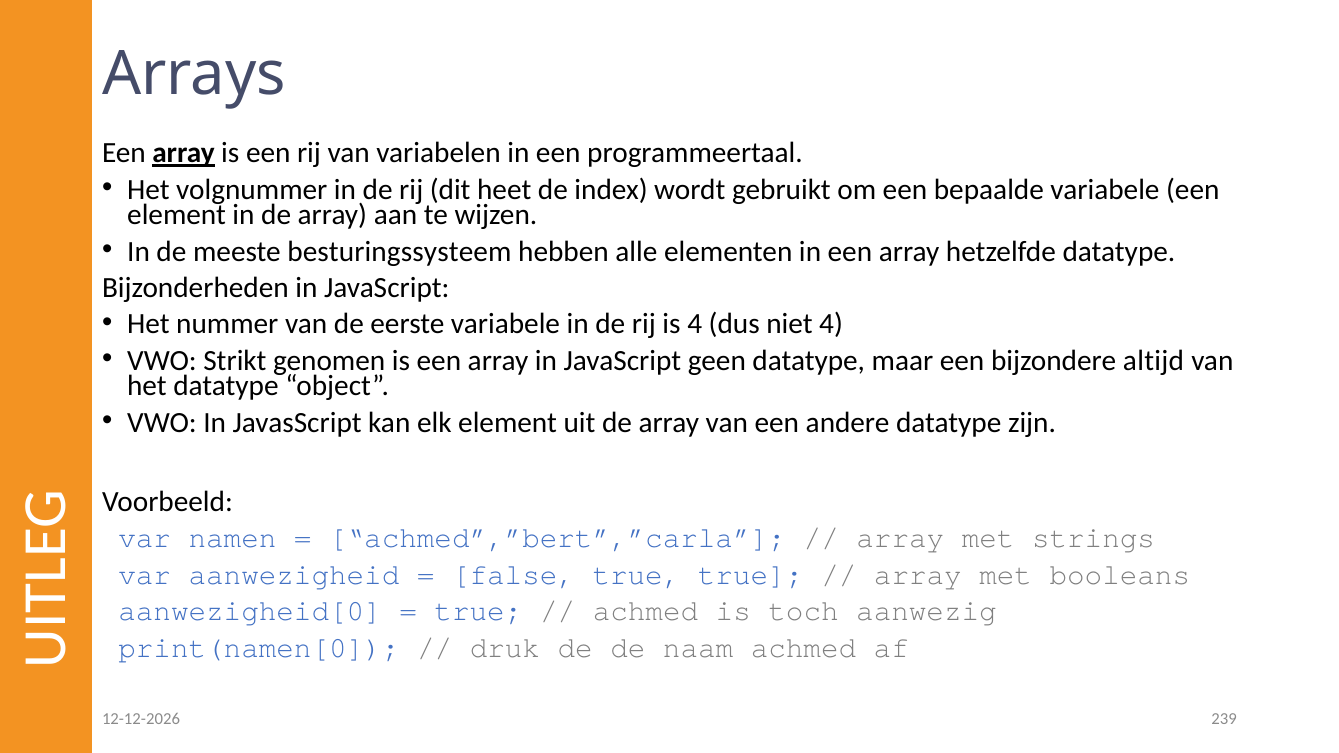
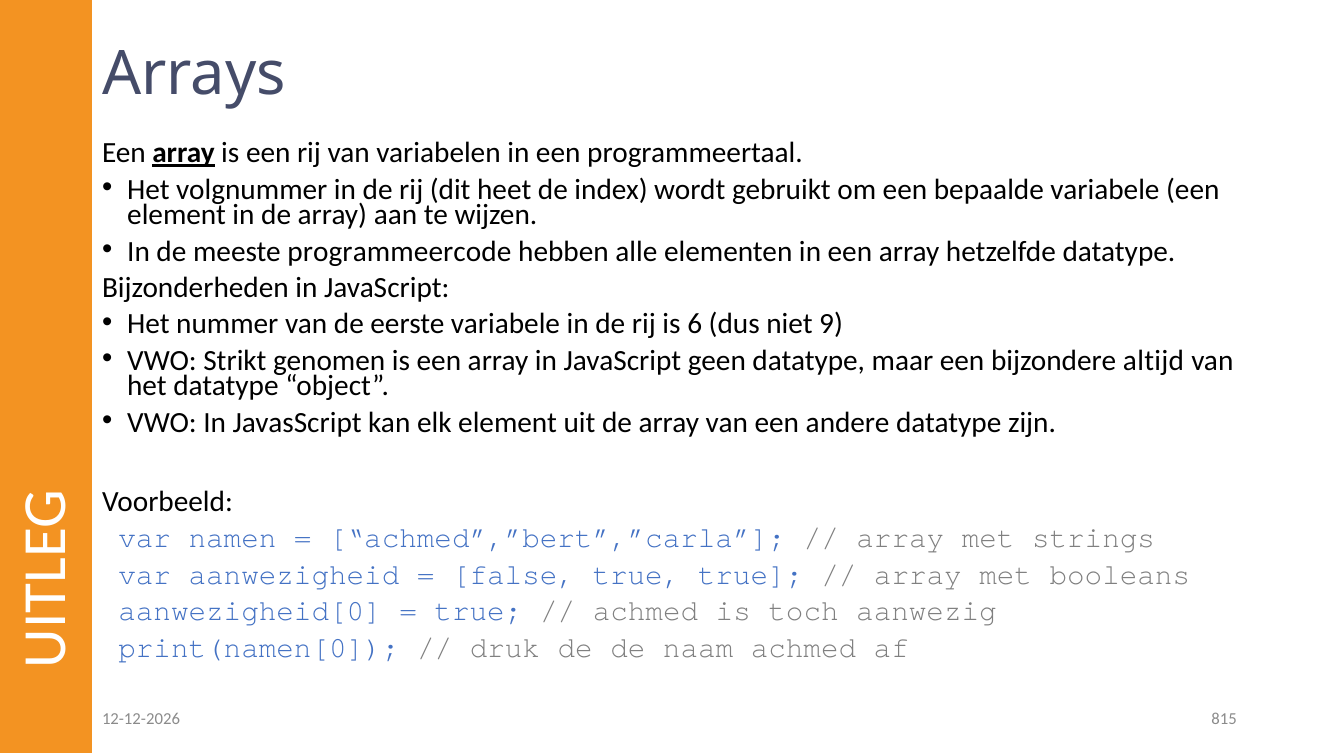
besturingssysteem: besturingssysteem -> programmeercode
is 4: 4 -> 6
niet 4: 4 -> 9
239: 239 -> 815
